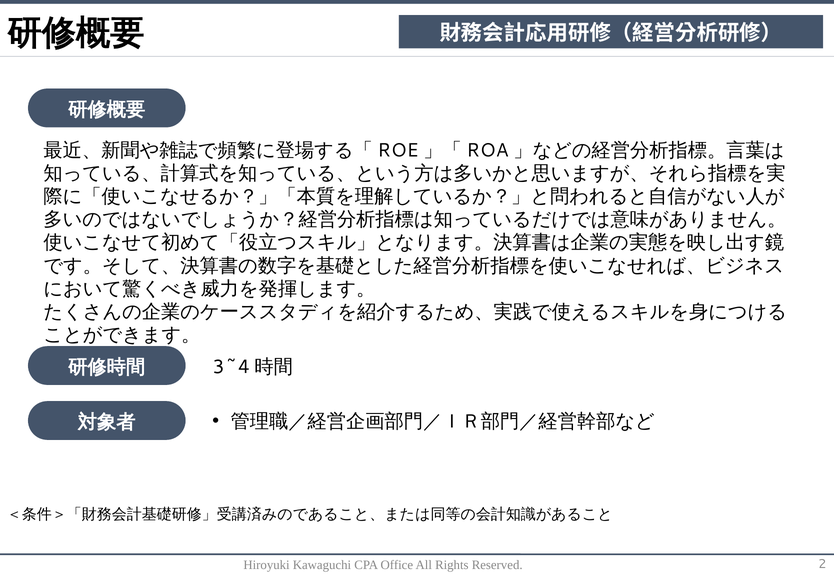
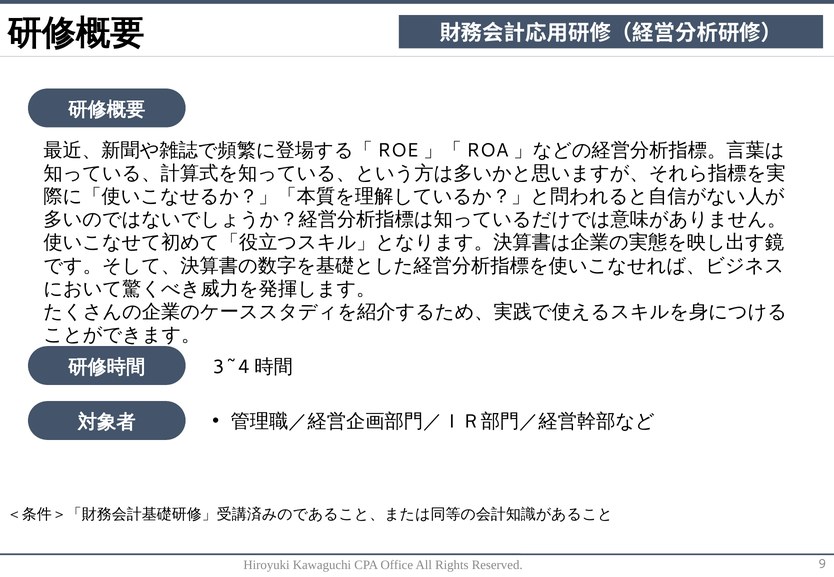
2: 2 -> 9
